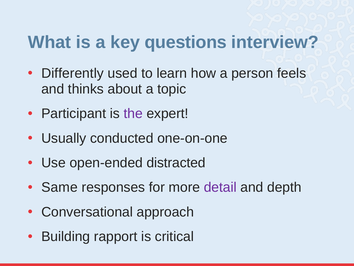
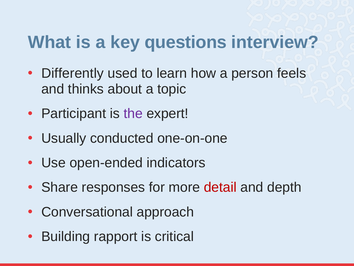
distracted: distracted -> indicators
Same: Same -> Share
detail colour: purple -> red
